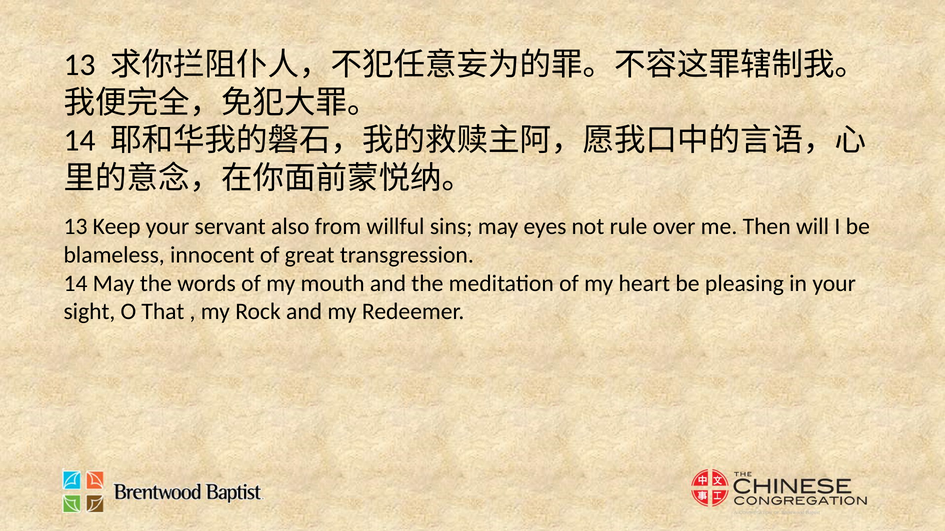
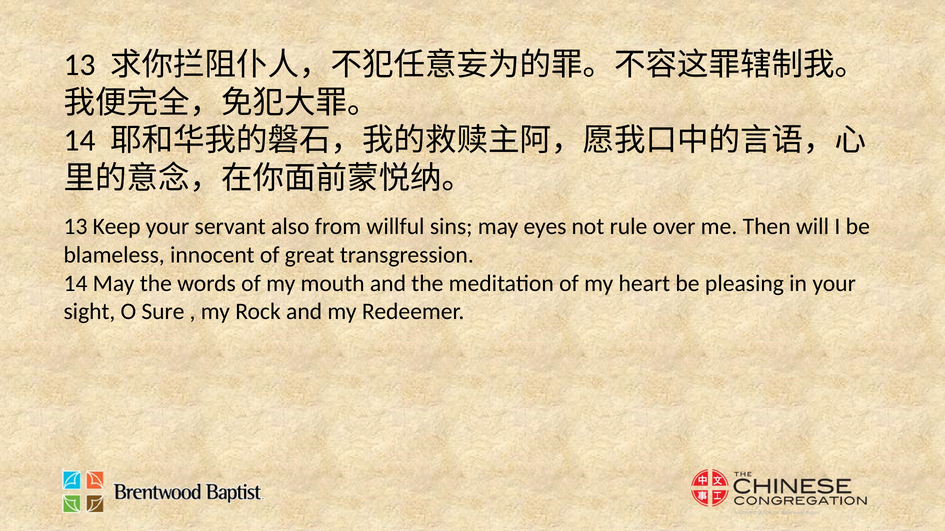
That: That -> Sure
